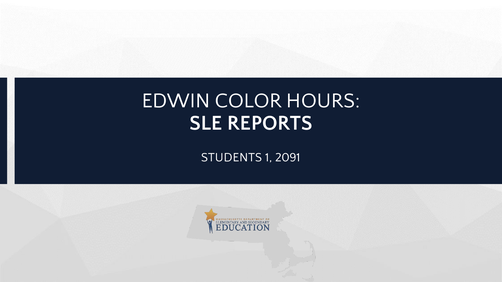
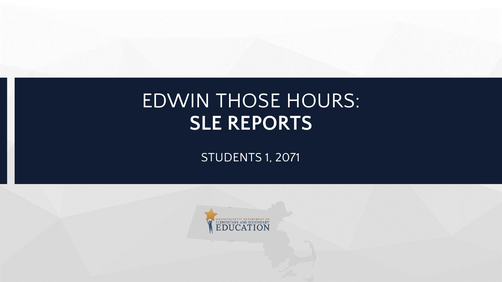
COLOR: COLOR -> THOSE
2091: 2091 -> 2071
